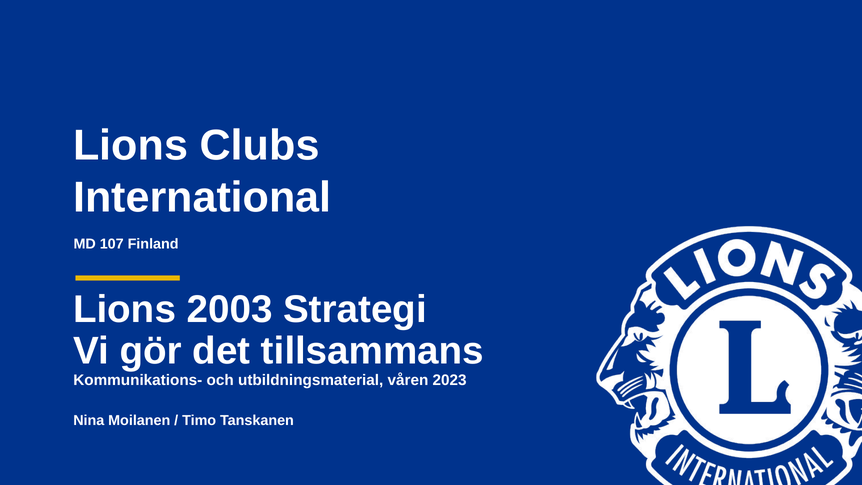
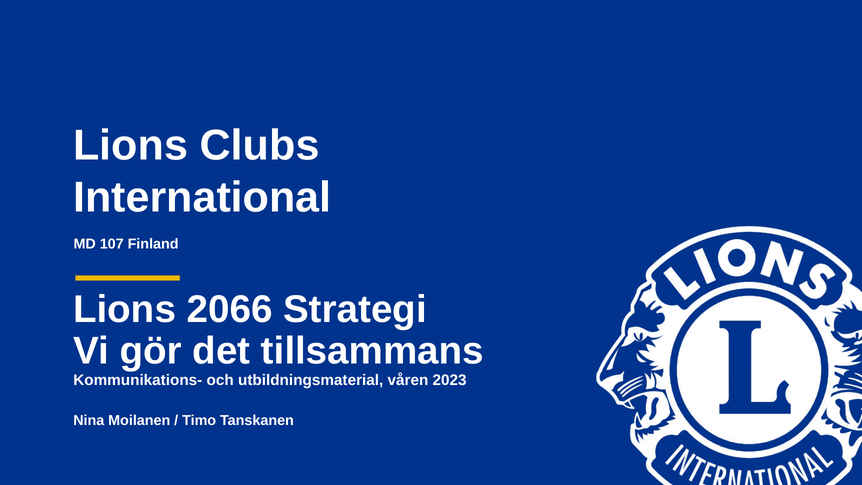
2003: 2003 -> 2066
